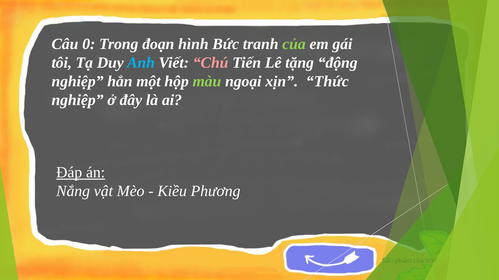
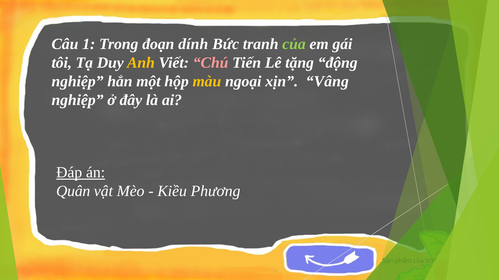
0: 0 -> 1
hình: hình -> dính
Anh colour: light blue -> yellow
màu colour: light green -> yellow
Thức: Thức -> Vâng
Nắng: Nắng -> Quân
